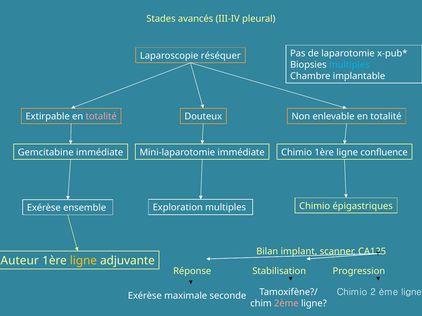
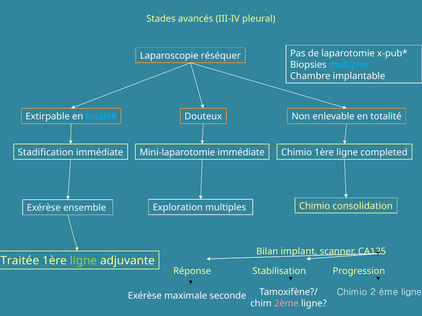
totalité at (101, 117) colour: pink -> light blue
Gemcitabine: Gemcitabine -> Stadification
confluence: confluence -> completed
épigastriques: épigastriques -> consolidation
Auteur: Auteur -> Traitée
ligne at (83, 261) colour: yellow -> light green
